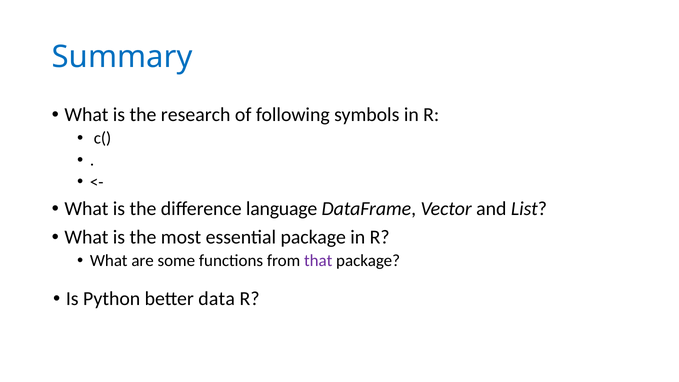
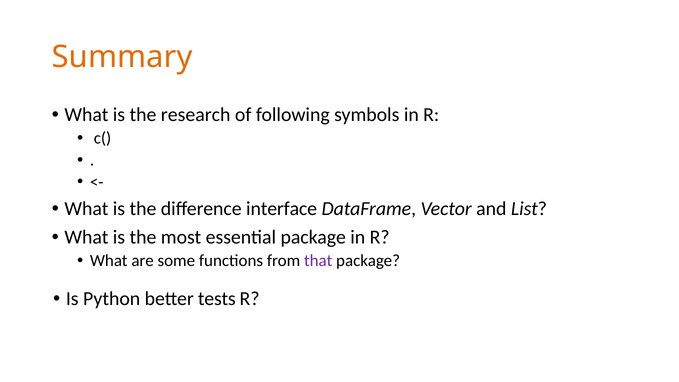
Summary colour: blue -> orange
language: language -> interface
data: data -> tests
